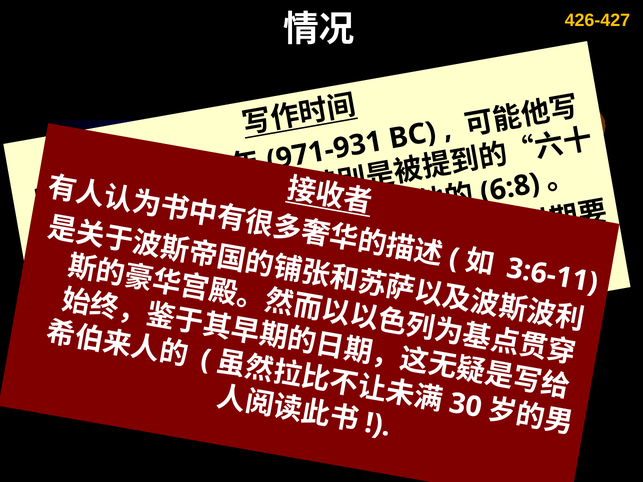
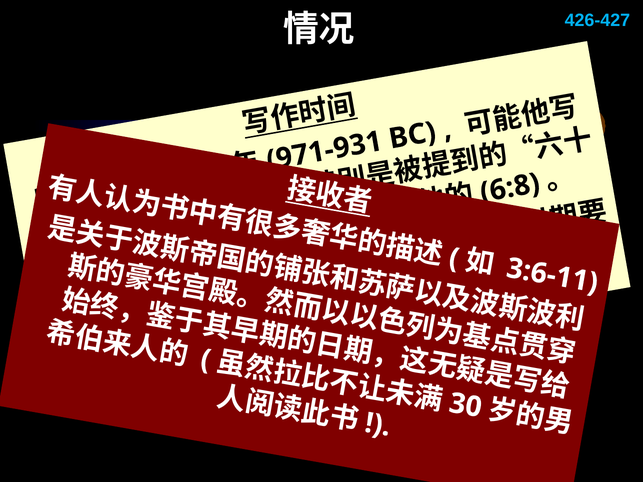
426-427 colour: yellow -> light blue
